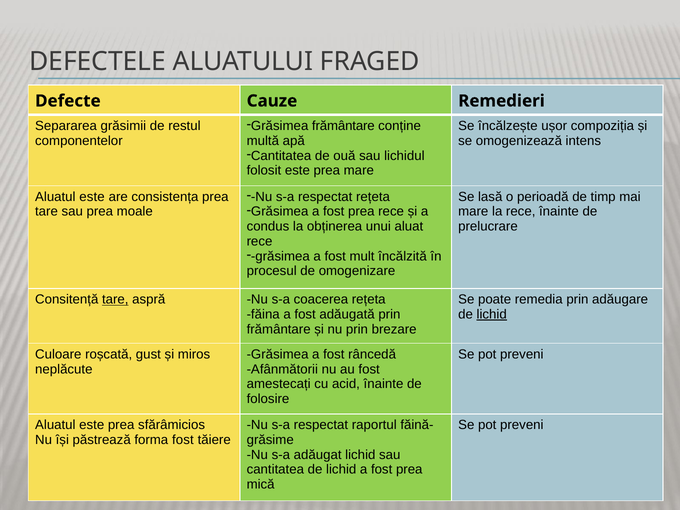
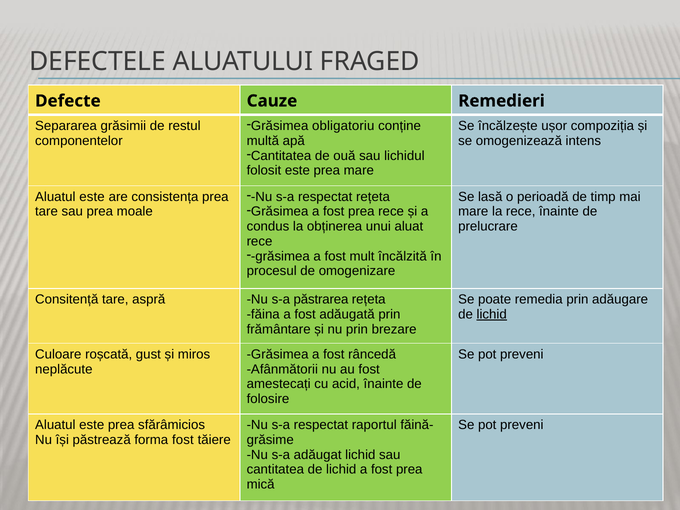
Grăsimea frământare: frământare -> obligatoriu
tare at (115, 300) underline: present -> none
coacerea: coacerea -> păstrarea
